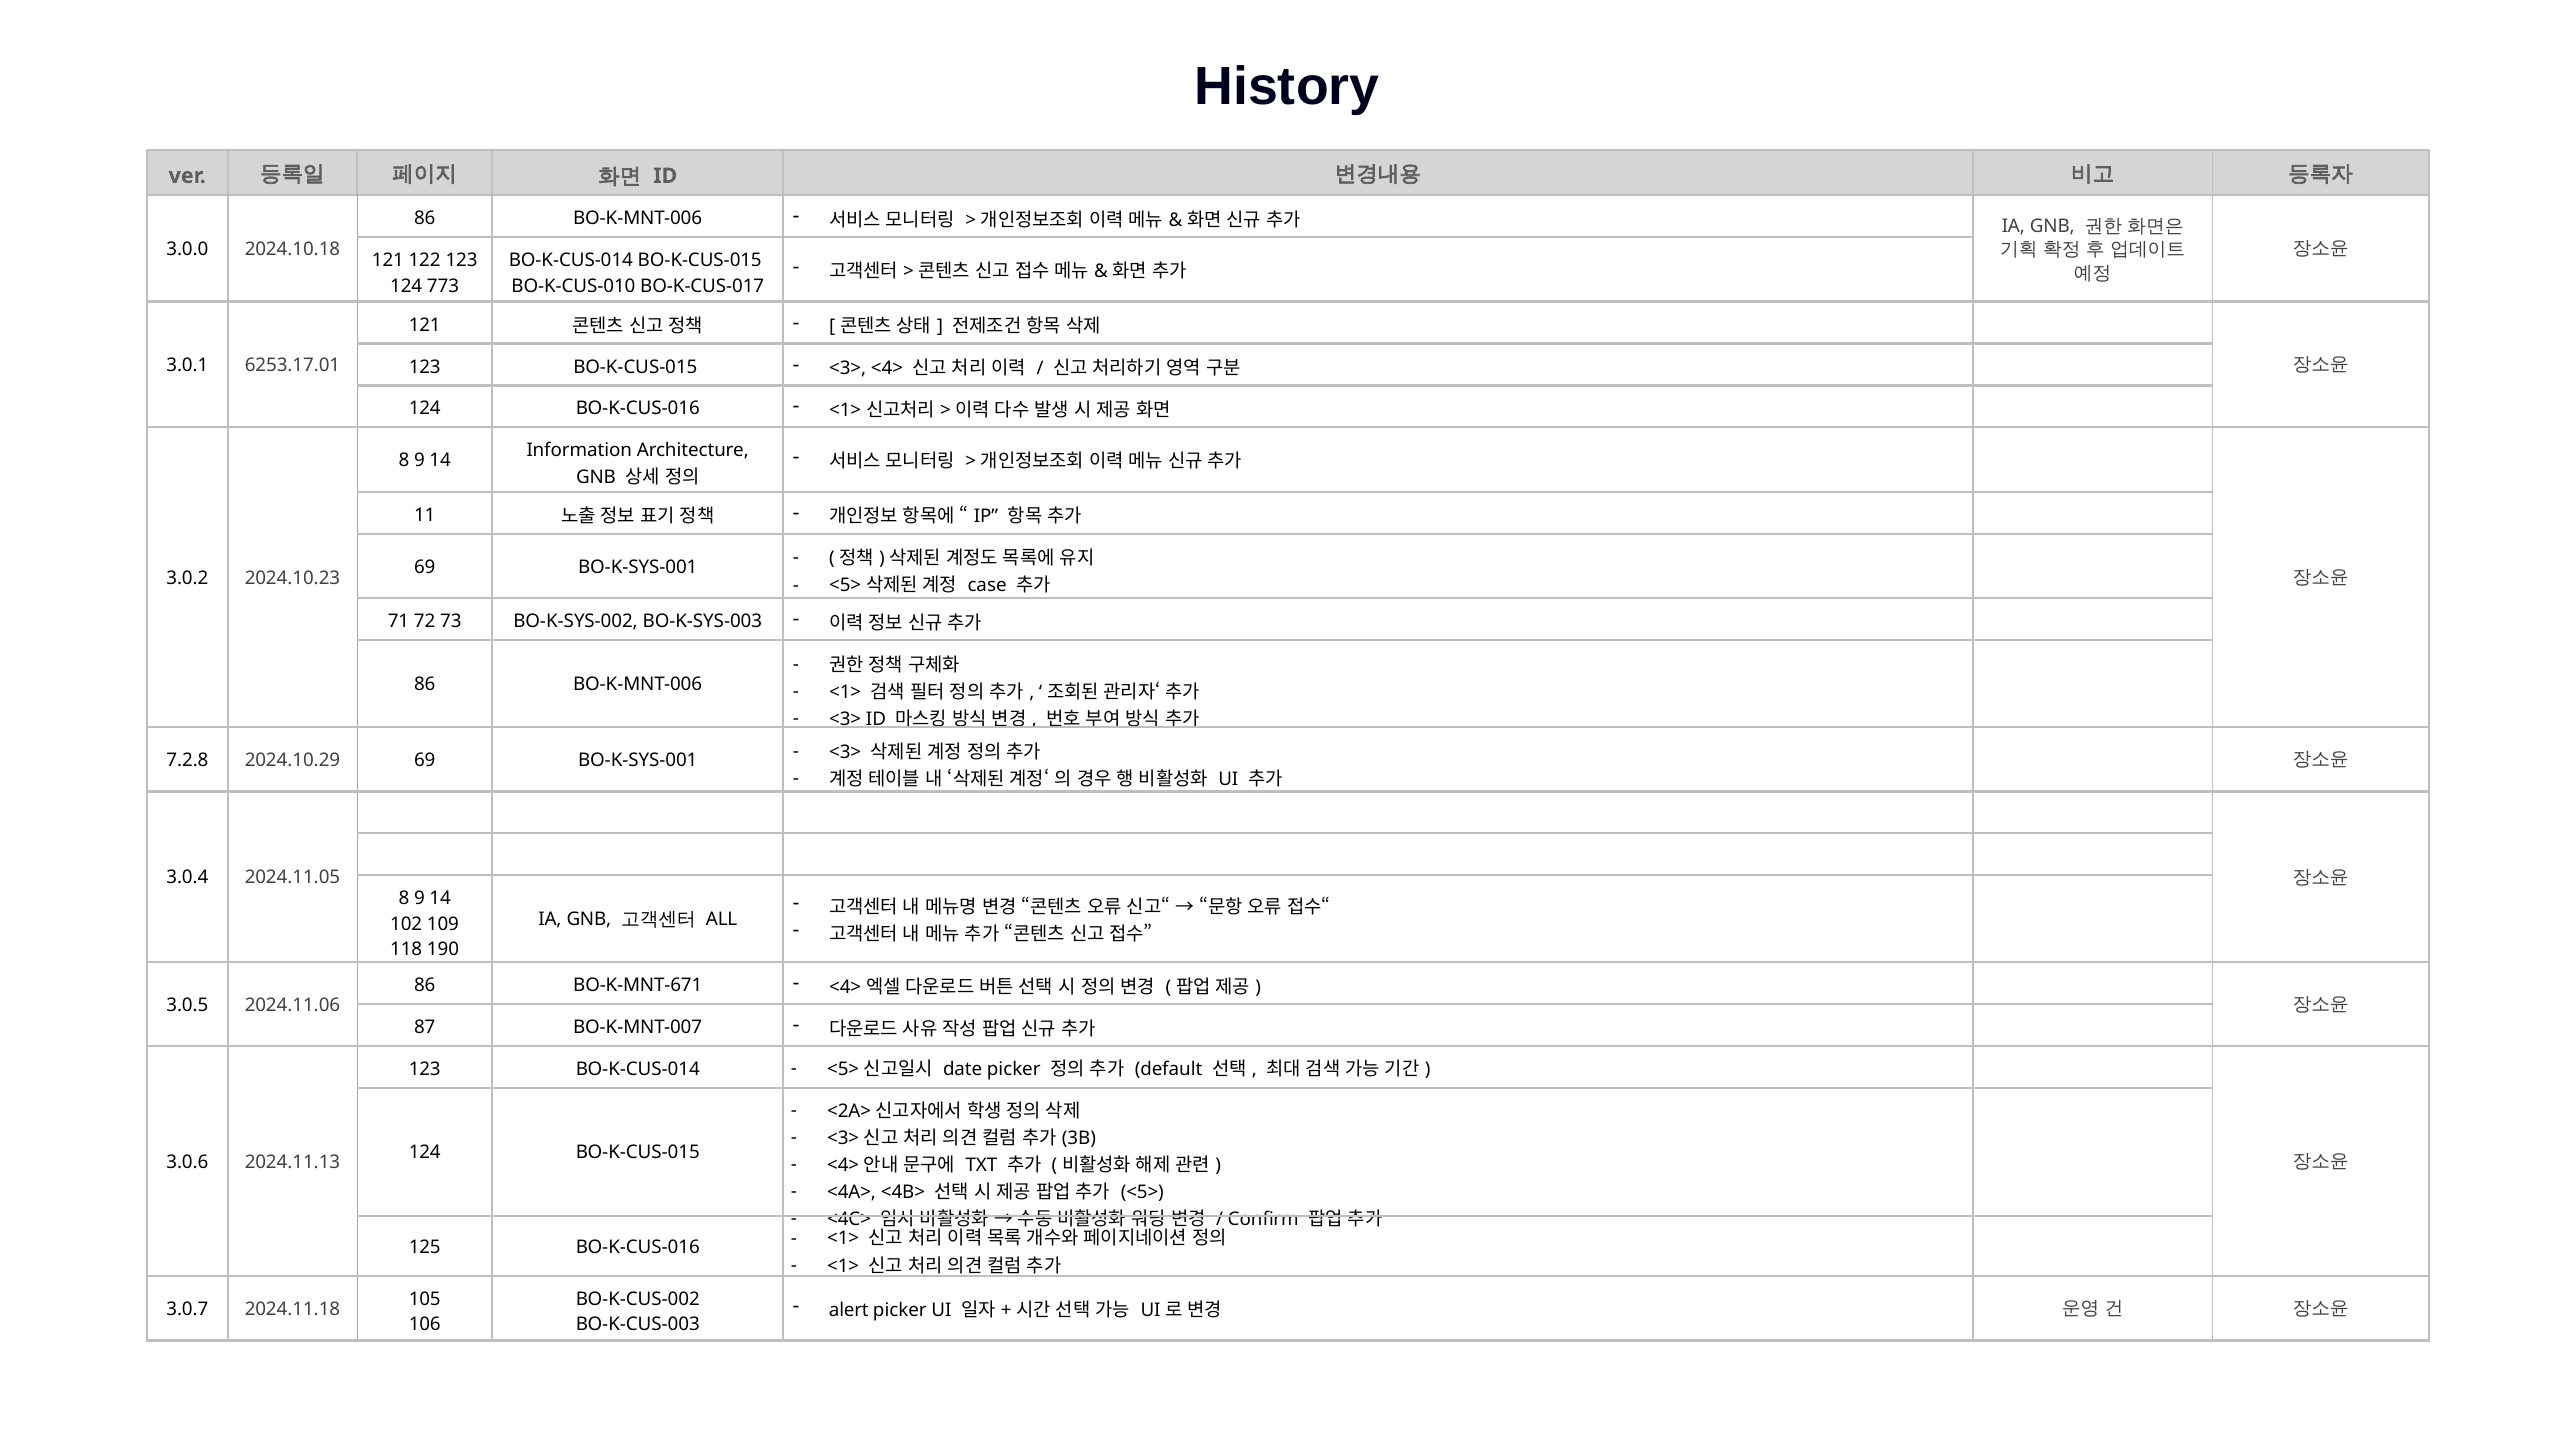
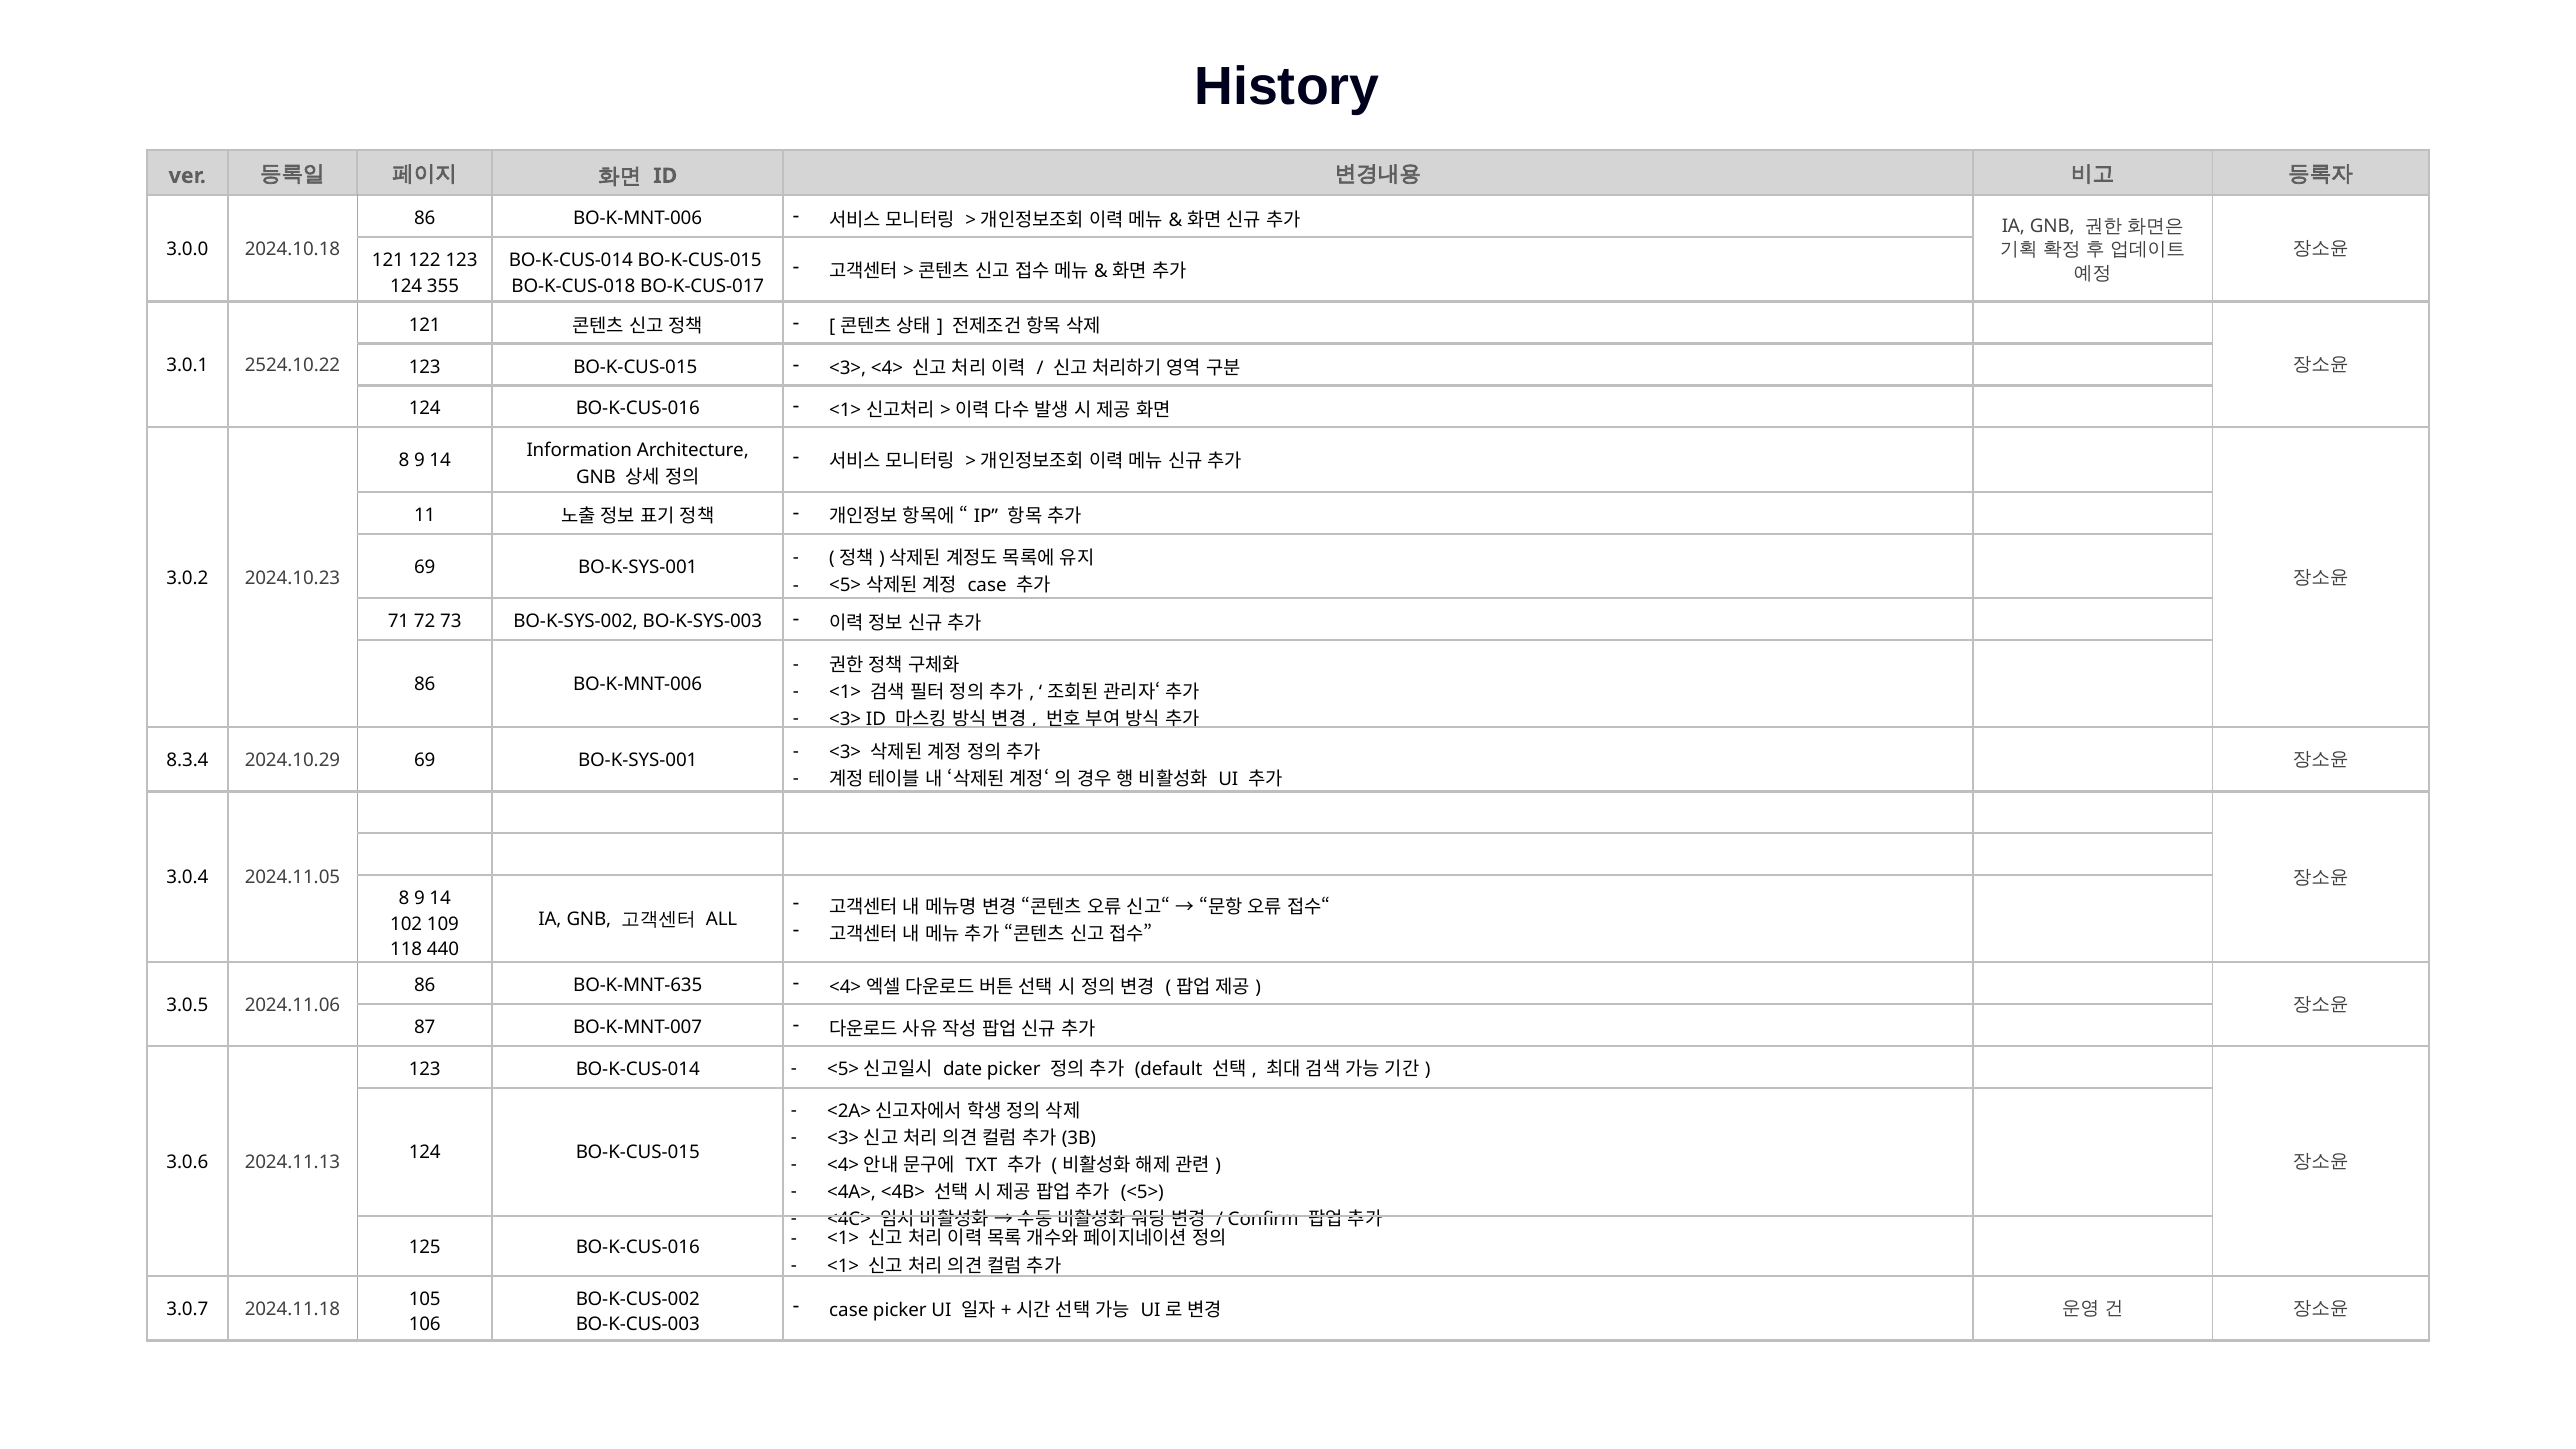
773: 773 -> 355
BO-K-CUS-010: BO-K-CUS-010 -> BO-K-CUS-018
6253.17.01: 6253.17.01 -> 2524.10.22
7.2.8: 7.2.8 -> 8.3.4
190: 190 -> 440
BO-K-MNT-671: BO-K-MNT-671 -> BO-K-MNT-635
alert at (849, 1310): alert -> case
